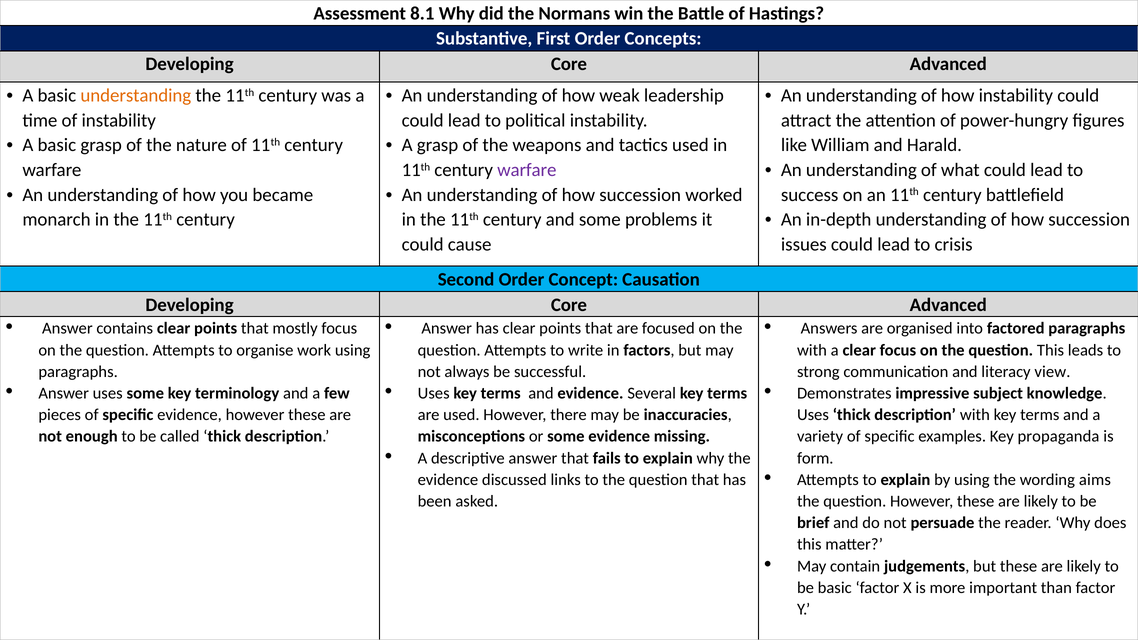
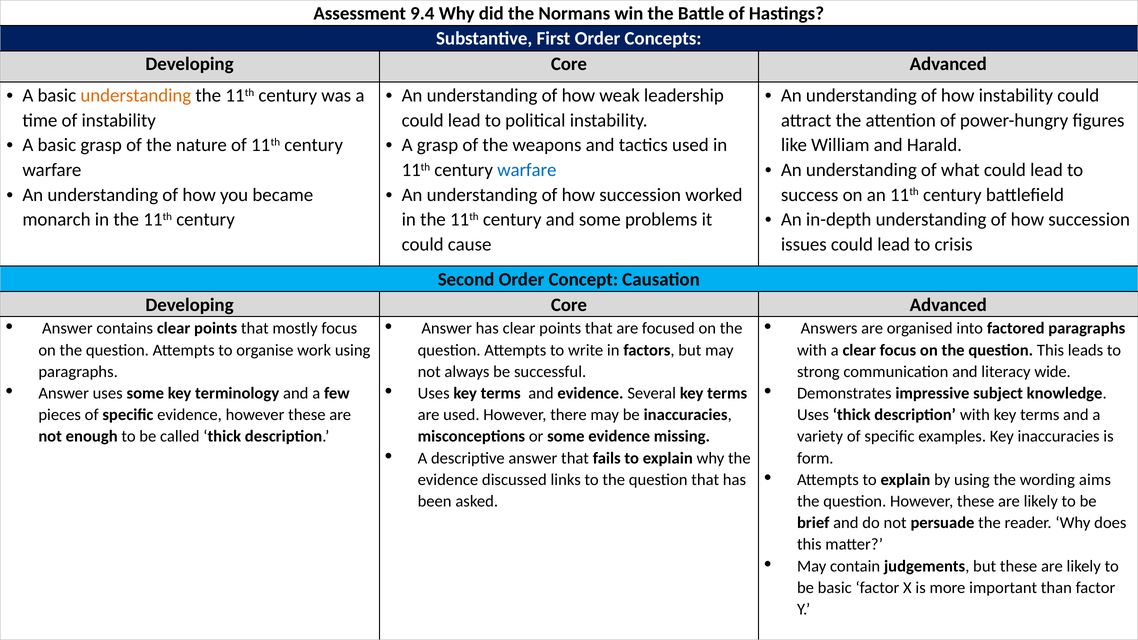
8.1: 8.1 -> 9.4
warfare at (527, 170) colour: purple -> blue
view: view -> wide
Key propaganda: propaganda -> inaccuracies
